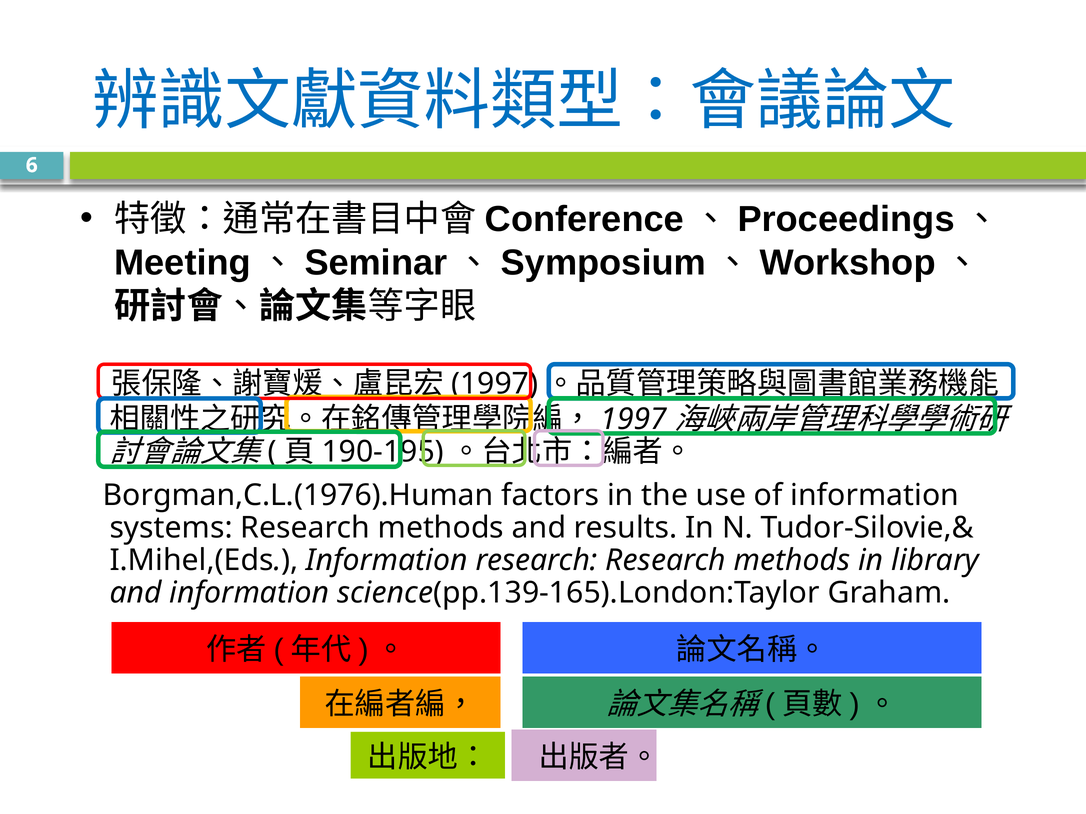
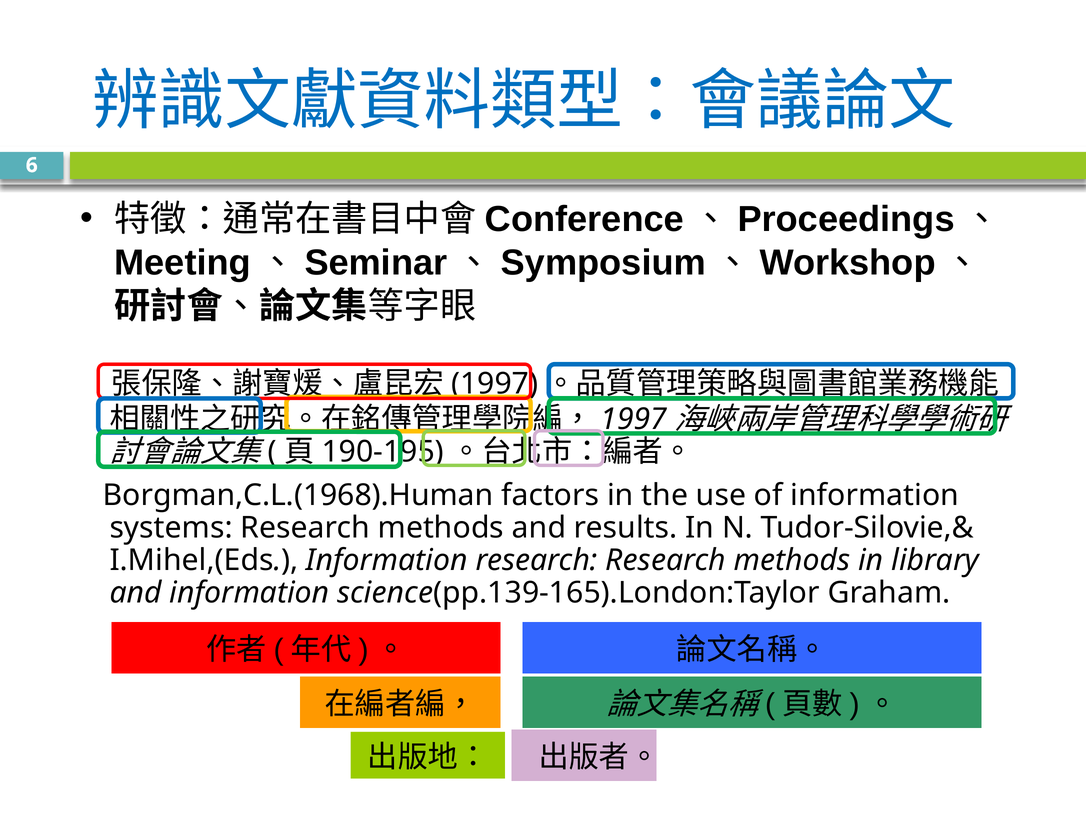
Borgman,C.L.(1976).Human: Borgman,C.L.(1976).Human -> Borgman,C.L.(1968).Human
